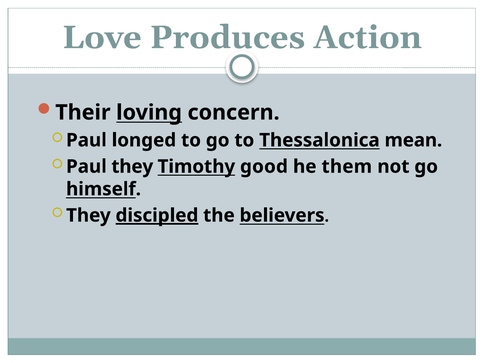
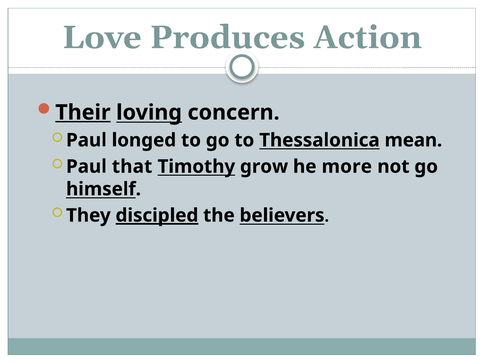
Their underline: none -> present
Paul they: they -> that
good: good -> grow
them: them -> more
